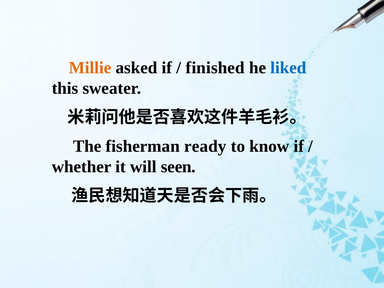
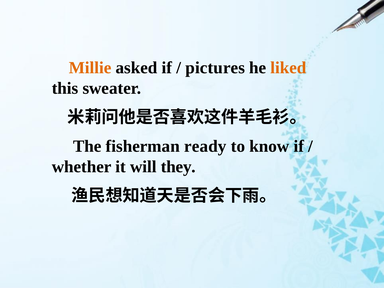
finished: finished -> pictures
liked colour: blue -> orange
seen: seen -> they
